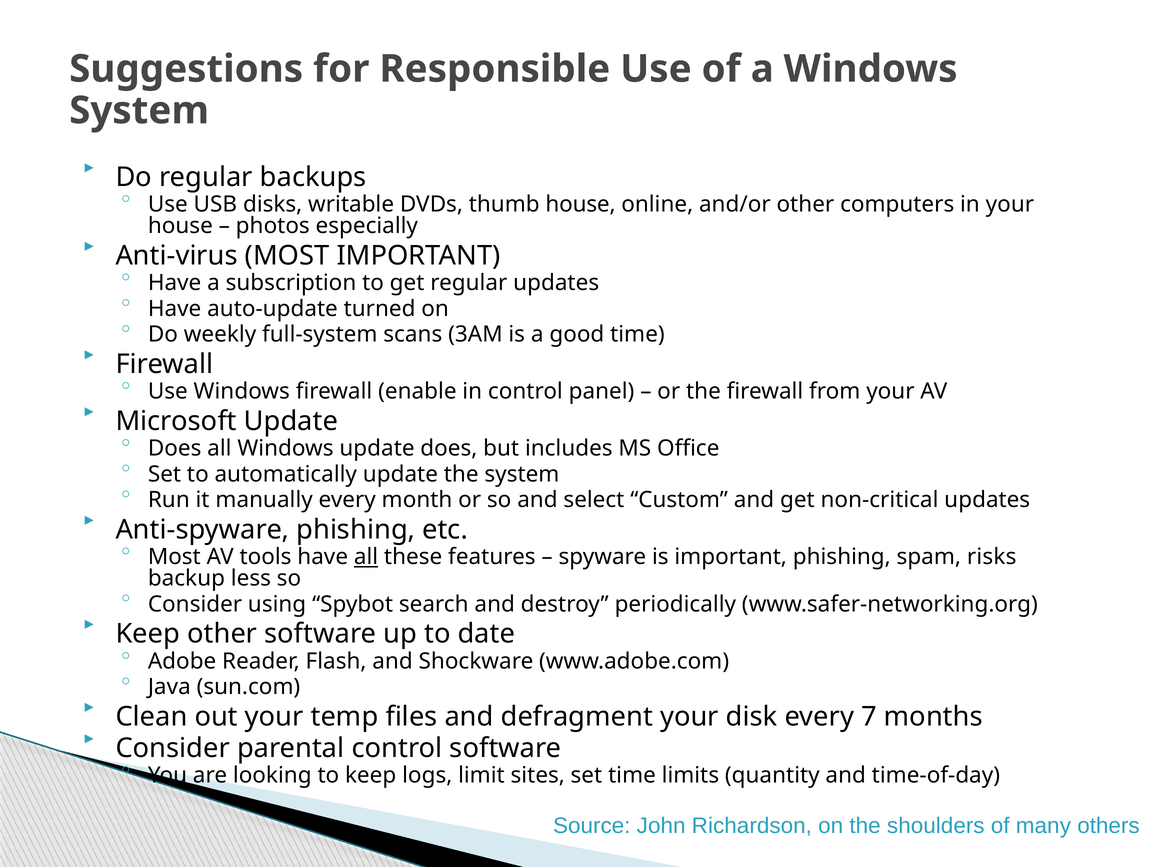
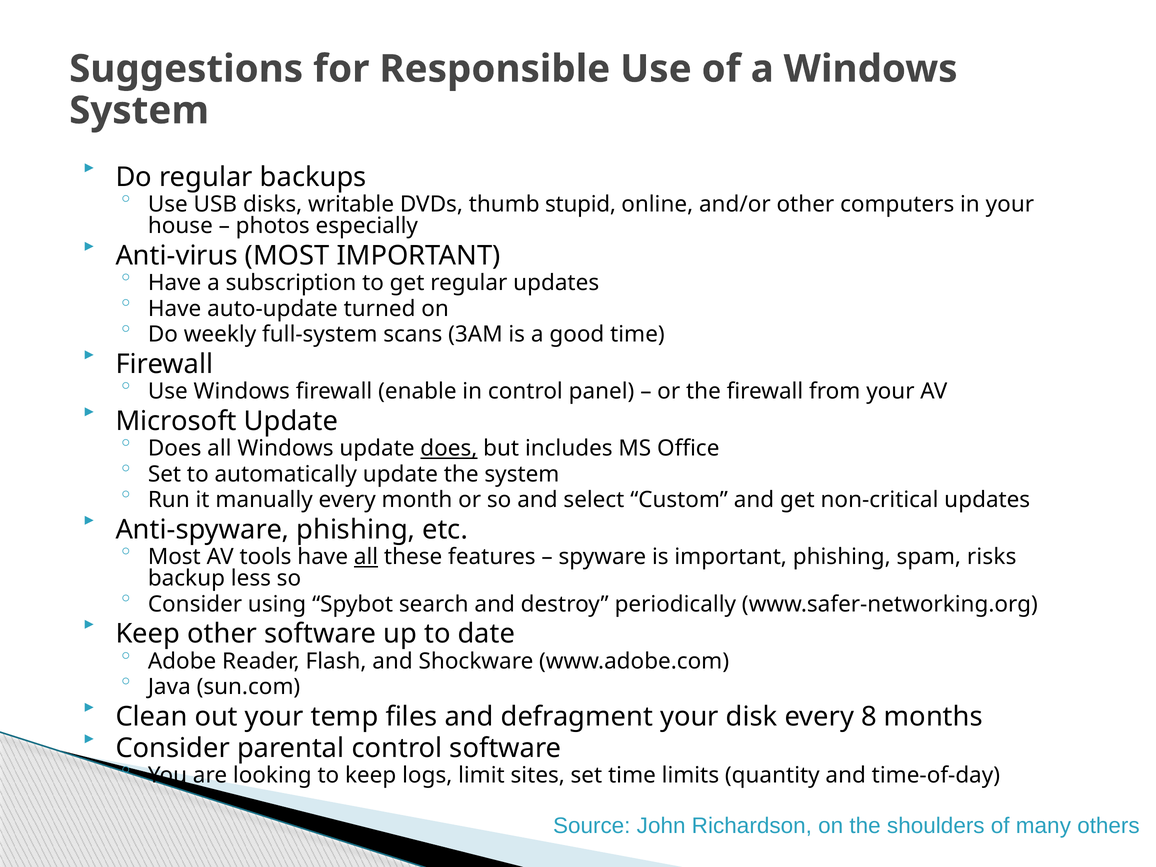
thumb house: house -> stupid
does at (449, 449) underline: none -> present
7: 7 -> 8
